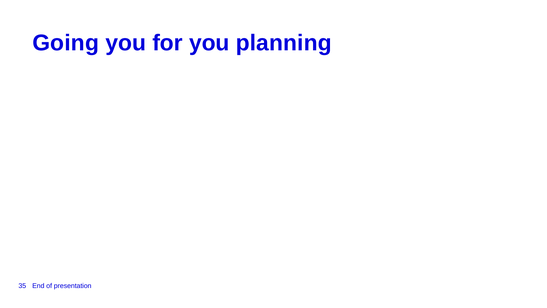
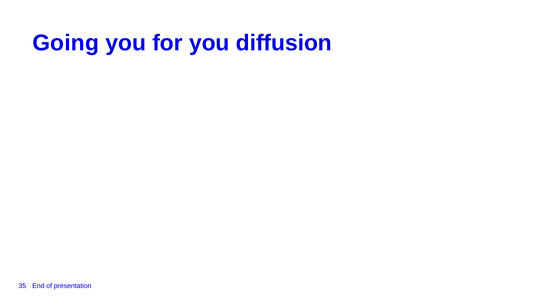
planning: planning -> diffusion
